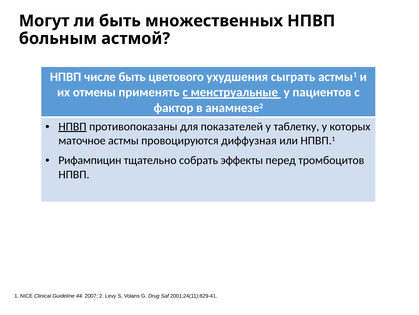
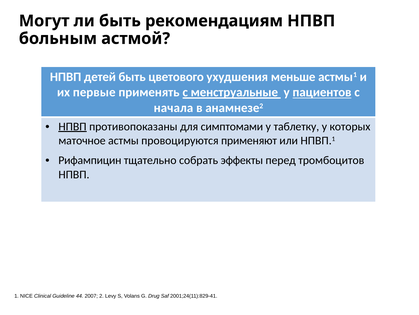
множественных: множественных -> рекомендациям
числе: числе -> детей
сыграть: сыграть -> меньше
отмены: отмены -> первые
пациентов underline: none -> present
фактор: фактор -> начала
показателей: показателей -> симптомами
диффузная: диффузная -> применяют
